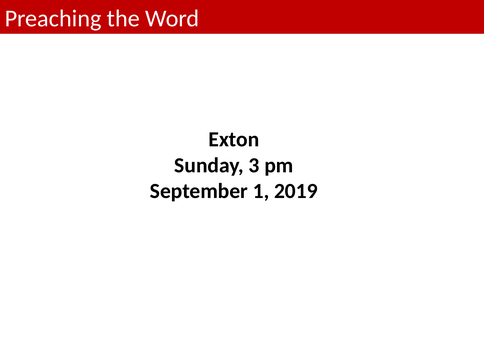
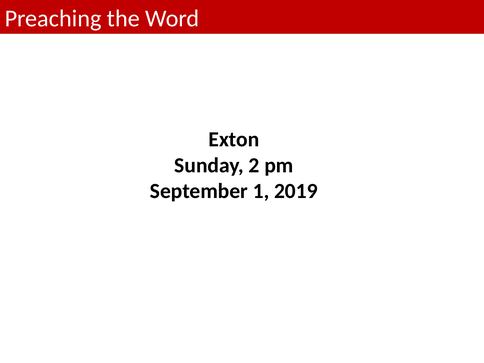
3: 3 -> 2
